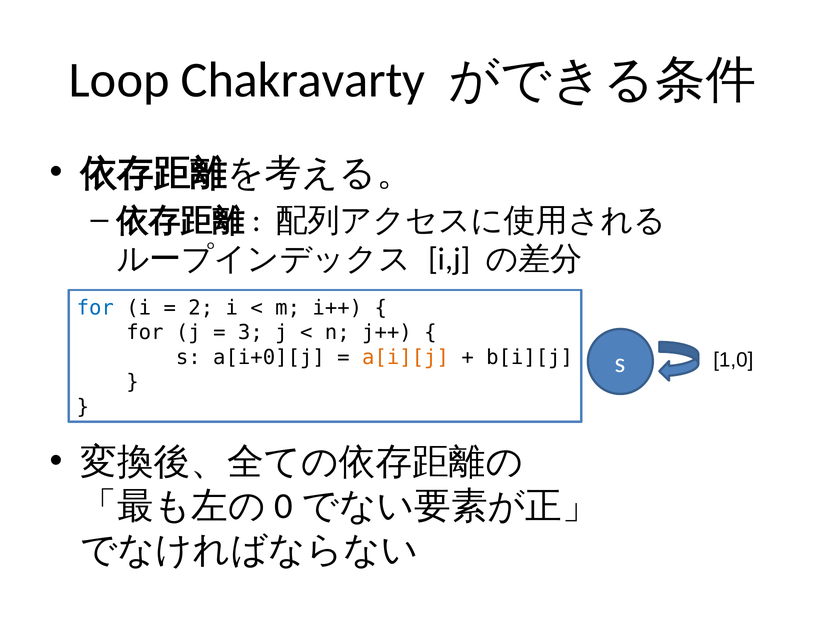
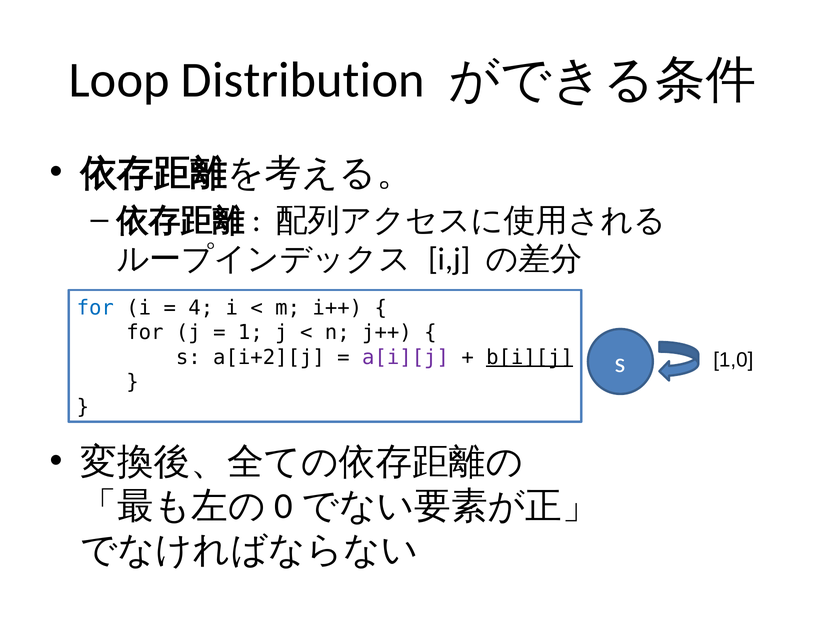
Chakravarty: Chakravarty -> Distribution
2: 2 -> 4
3: 3 -> 1
a[i+0][j: a[i+0][j -> a[i+2][j
a[i][j colour: orange -> purple
b[i][j underline: none -> present
